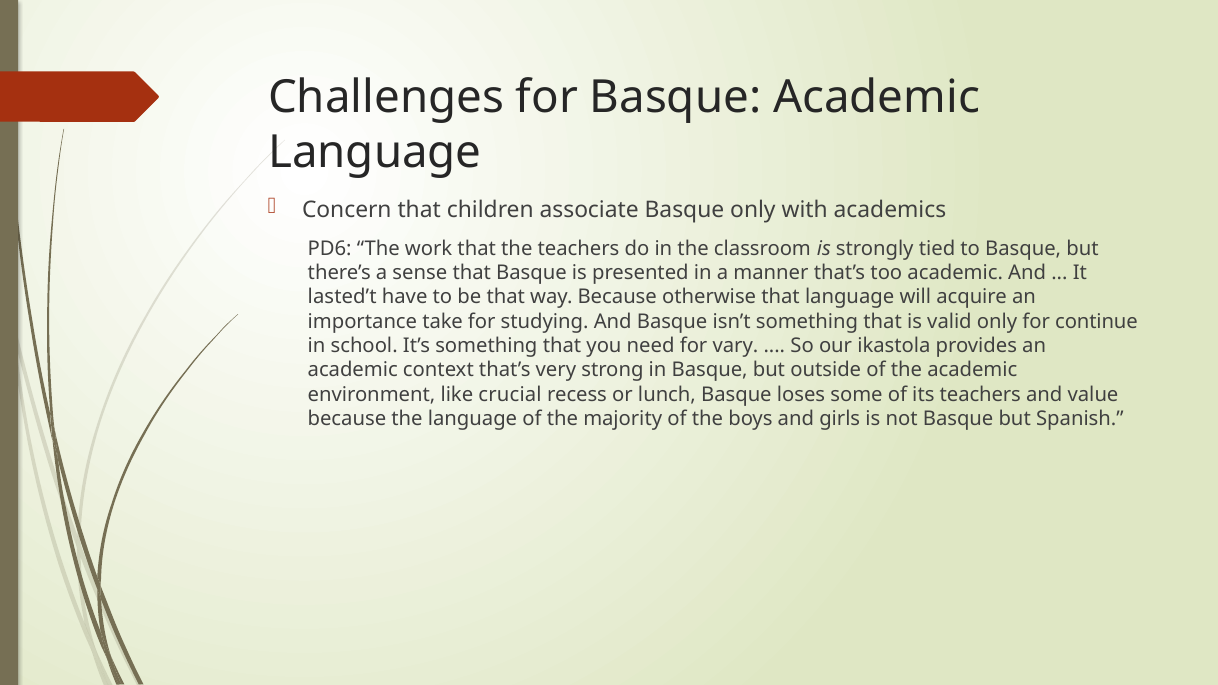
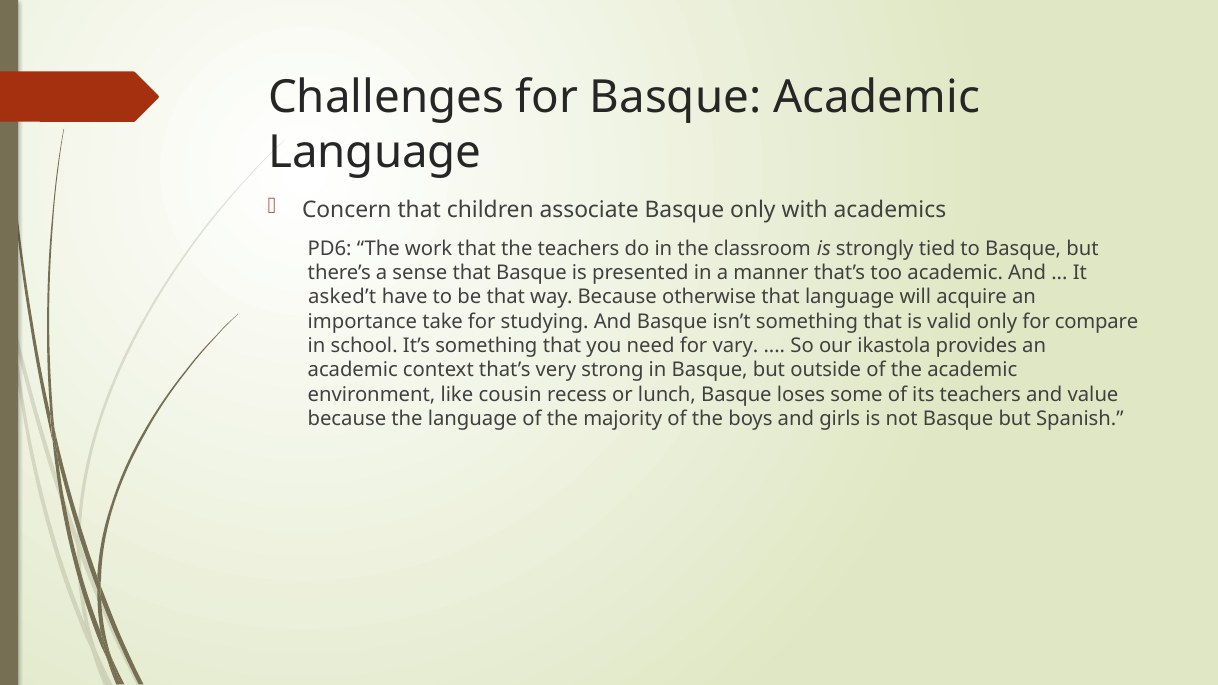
lasted’t: lasted’t -> asked’t
continue: continue -> compare
crucial: crucial -> cousin
